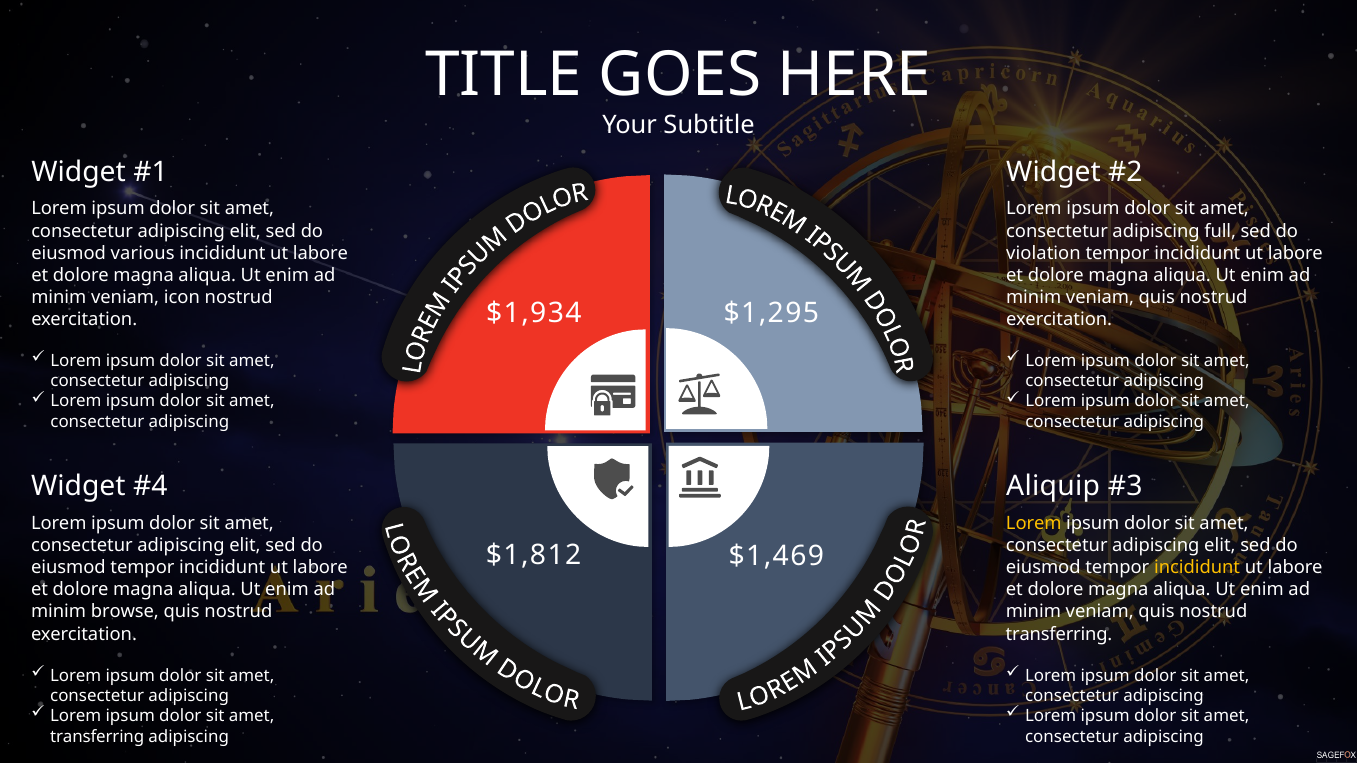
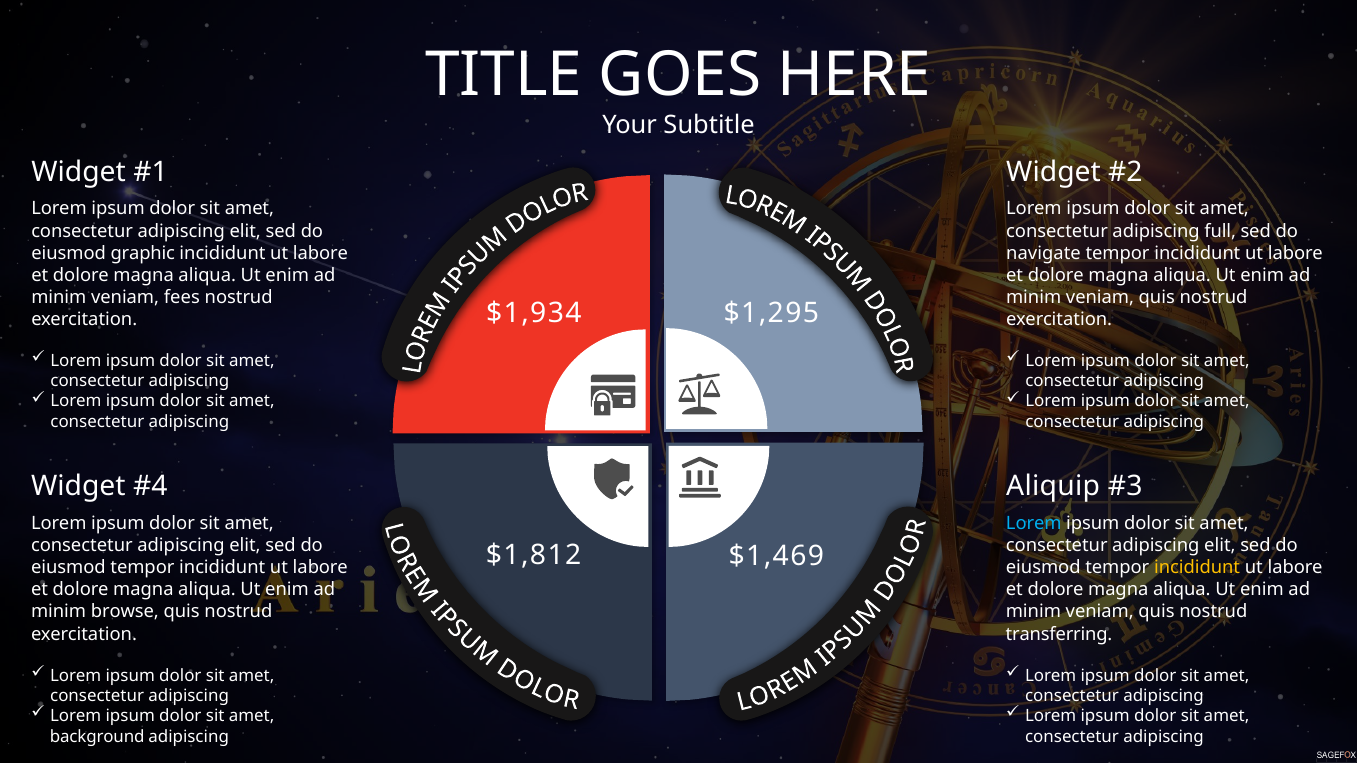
various: various -> graphic
violation: violation -> navigate
icon: icon -> fees
Lorem at (1034, 524) colour: yellow -> light blue
transferring at (97, 737): transferring -> background
